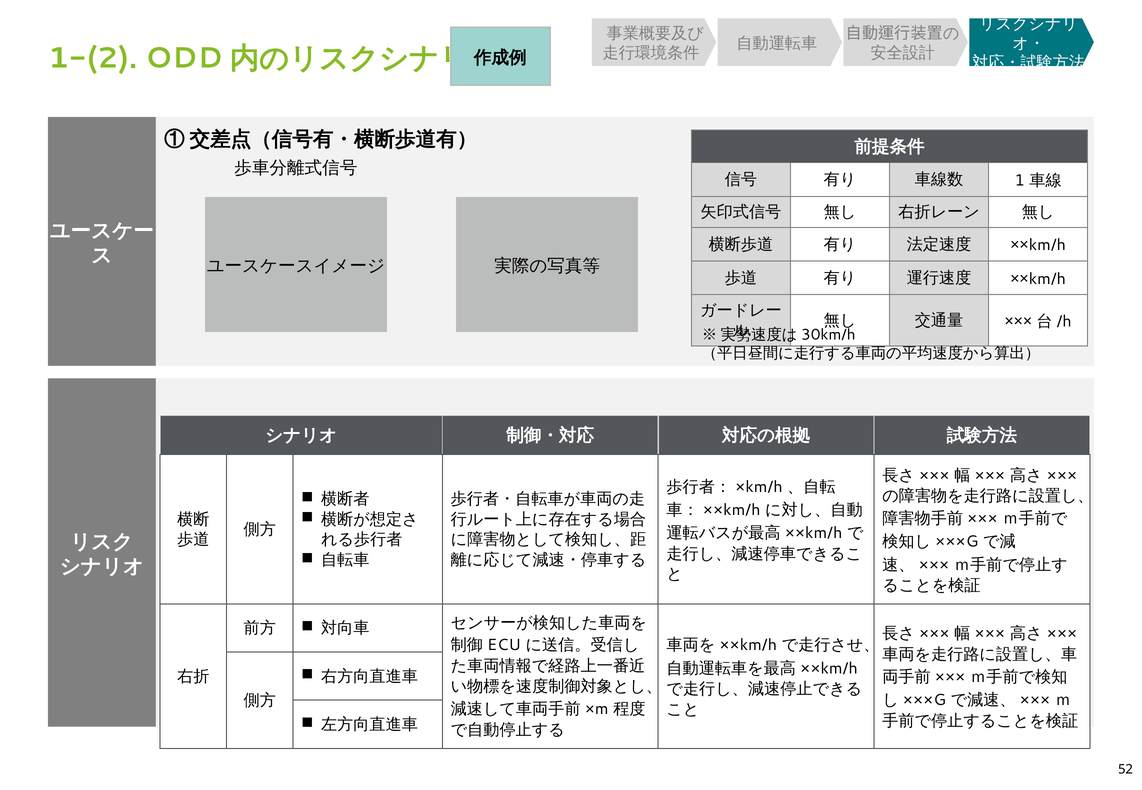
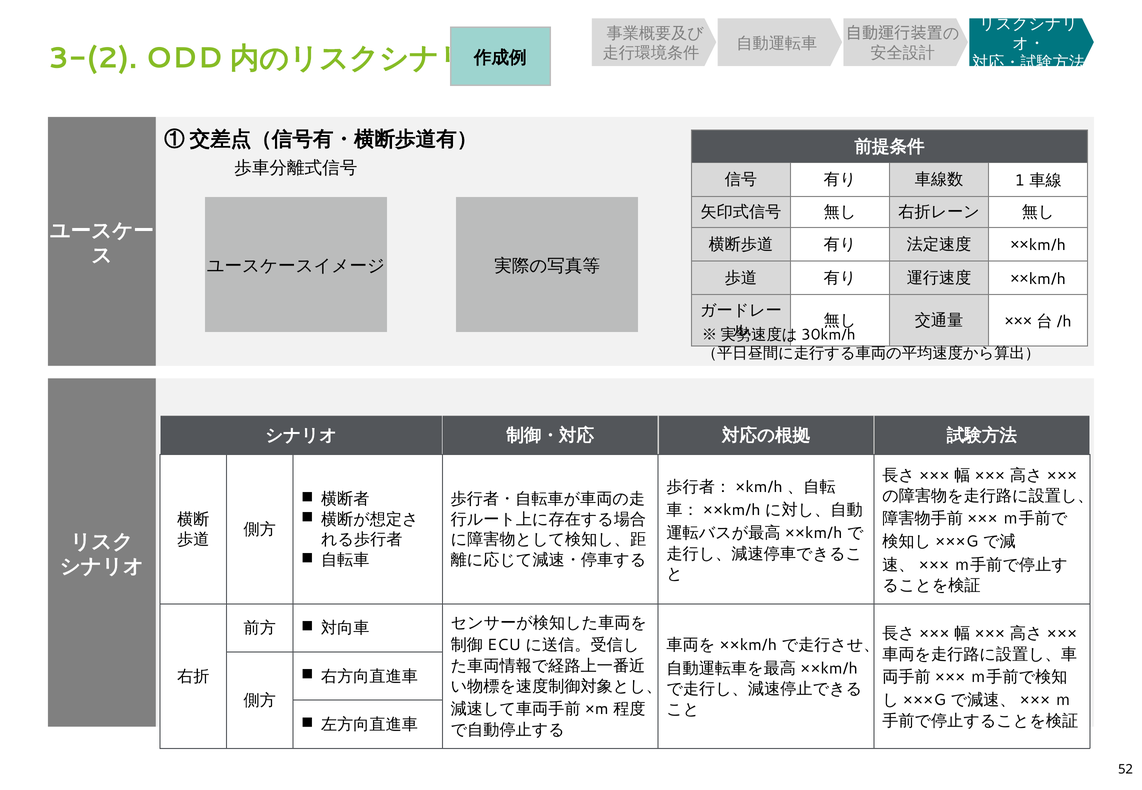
1-(2: 1-(2 -> 3-(2
